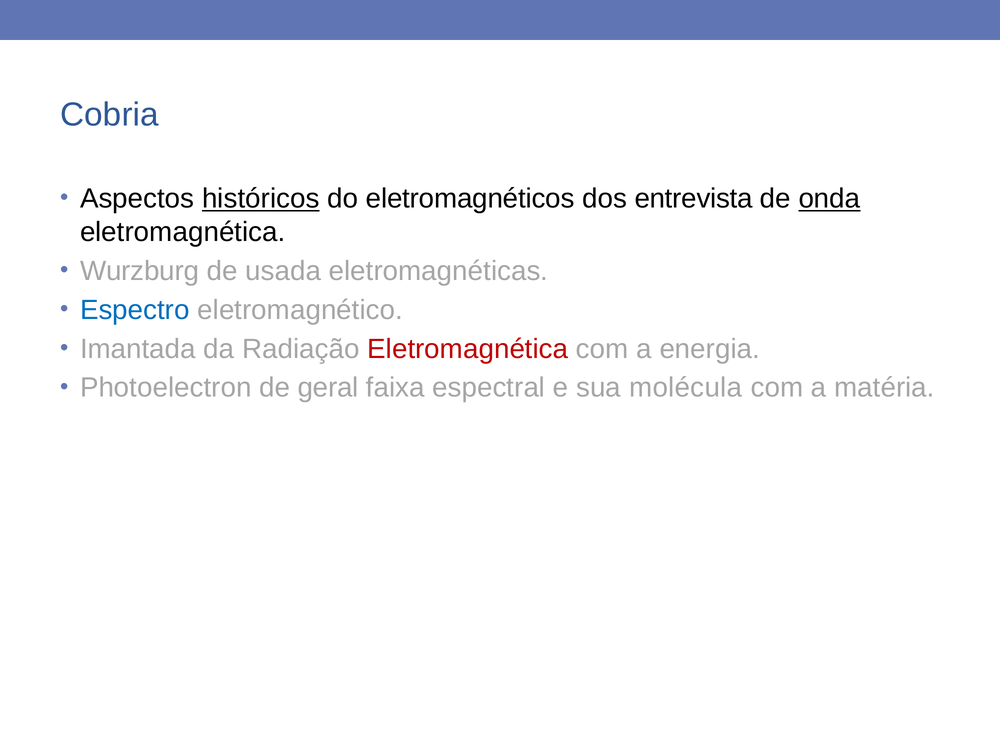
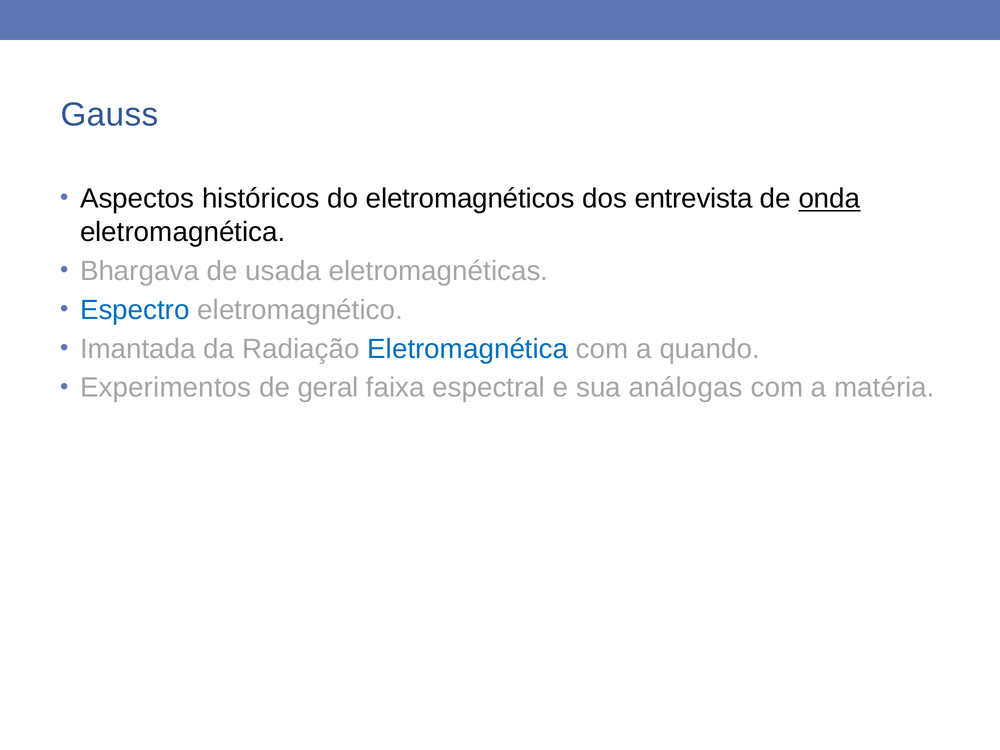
Cobria: Cobria -> Gauss
históricos underline: present -> none
Wurzburg: Wurzburg -> Bhargava
Eletromagnética at (468, 349) colour: red -> blue
energia: energia -> quando
Photoelectron: Photoelectron -> Experimentos
molécula: molécula -> análogas
